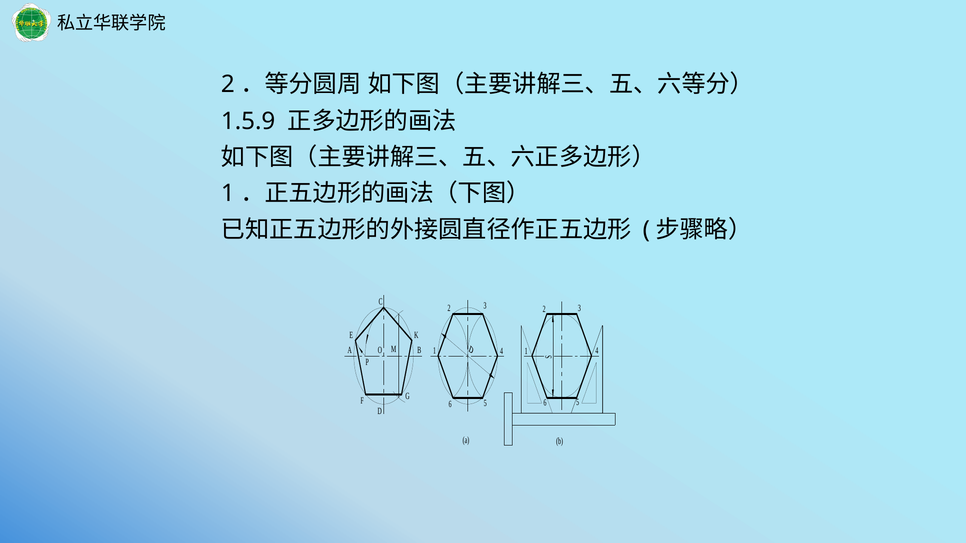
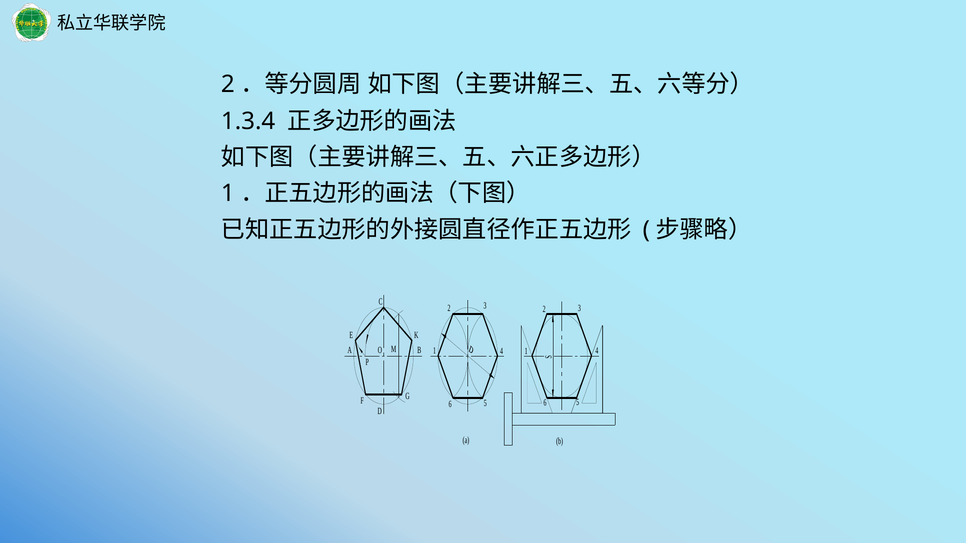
1.5.9: 1.5.9 -> 1.3.4
